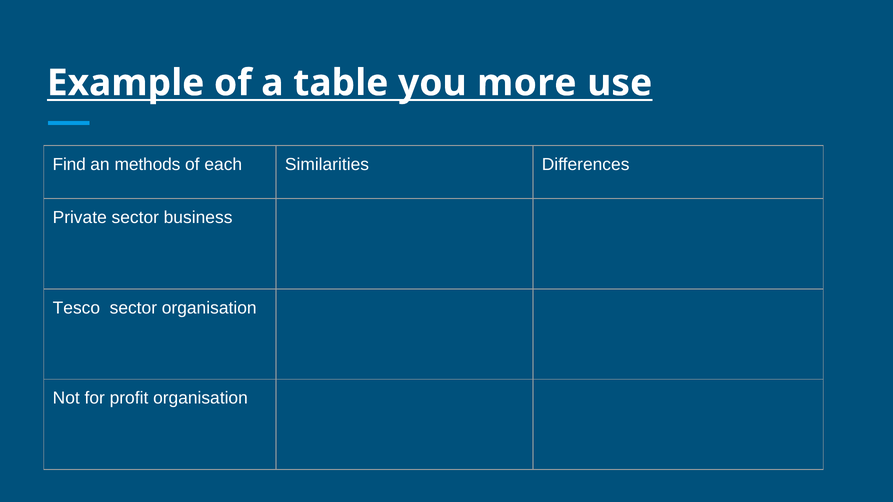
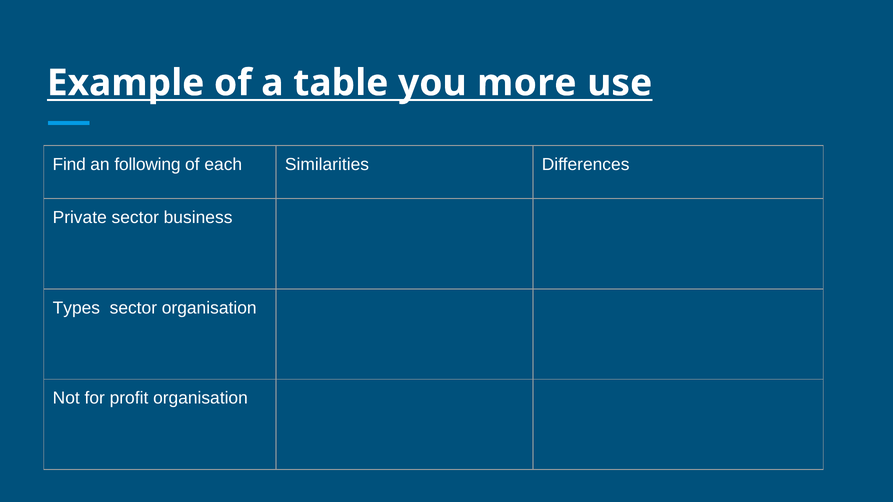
methods: methods -> following
Tesco: Tesco -> Types
